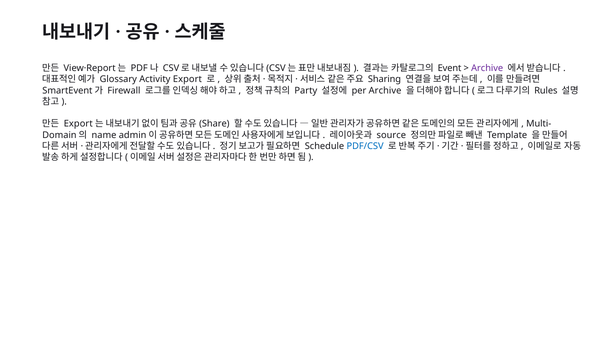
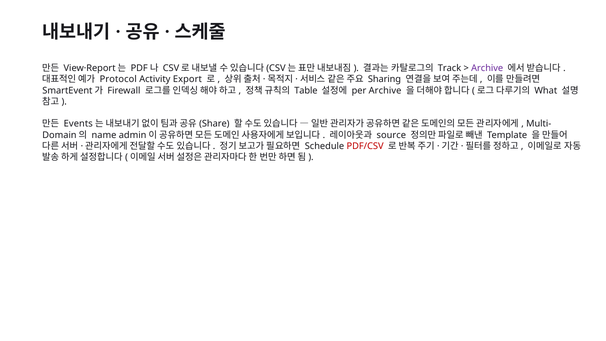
Event: Event -> Track
Glossary: Glossary -> Protocol
Party: Party -> Table
Rules: Rules -> What
Export at (78, 124): Export -> Events
PDF/CSV colour: blue -> red
